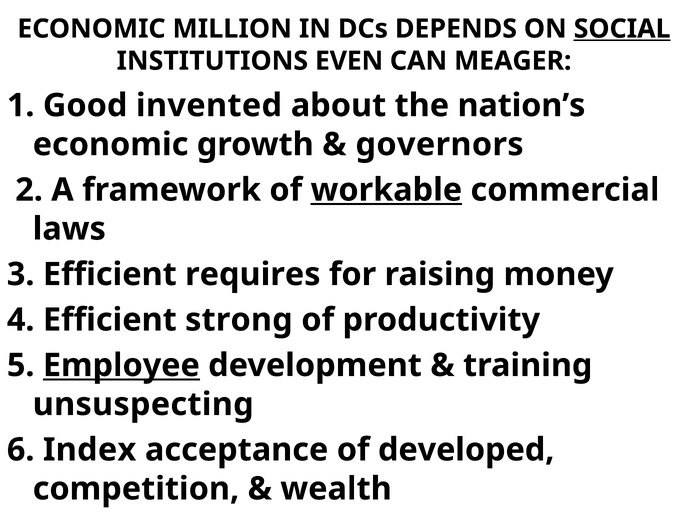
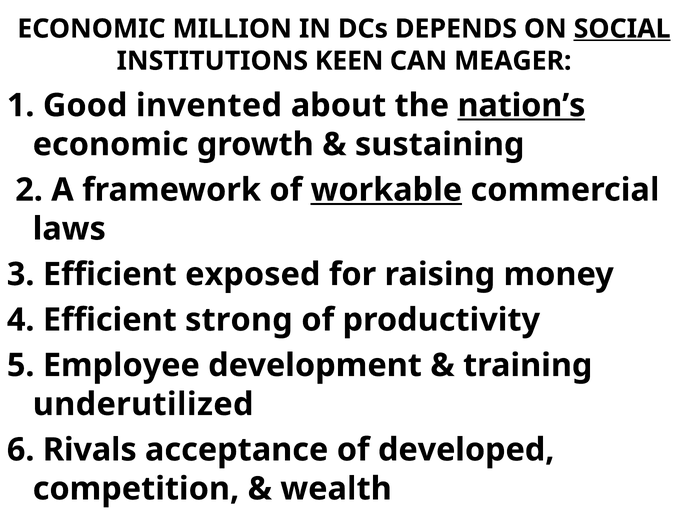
EVEN: EVEN -> KEEN
nation’s underline: none -> present
governors: governors -> sustaining
requires: requires -> exposed
Employee underline: present -> none
unsuspecting: unsuspecting -> underutilized
Index: Index -> Rivals
